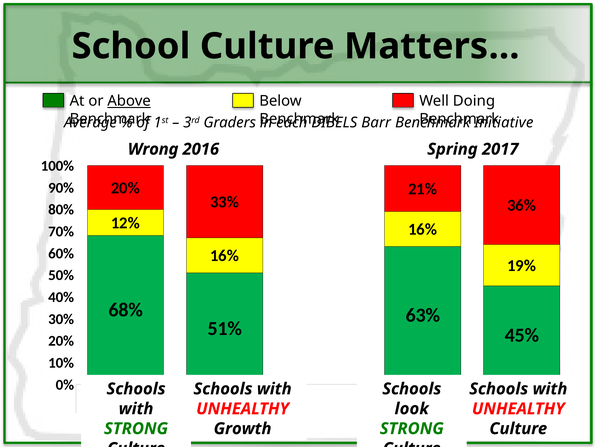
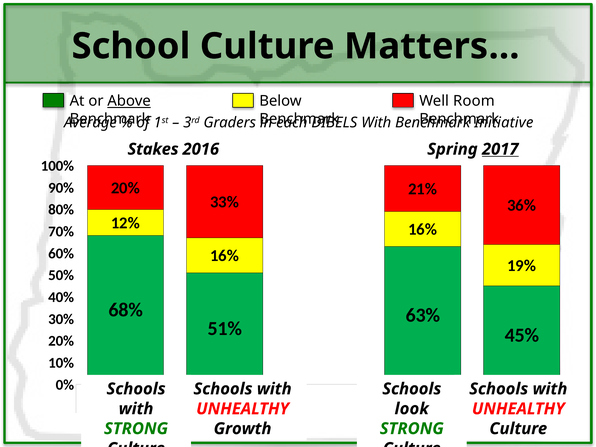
Doing: Doing -> Room
Barr at (376, 123): Barr -> With
Wrong: Wrong -> Stakes
2017 at (500, 149) underline: none -> present
